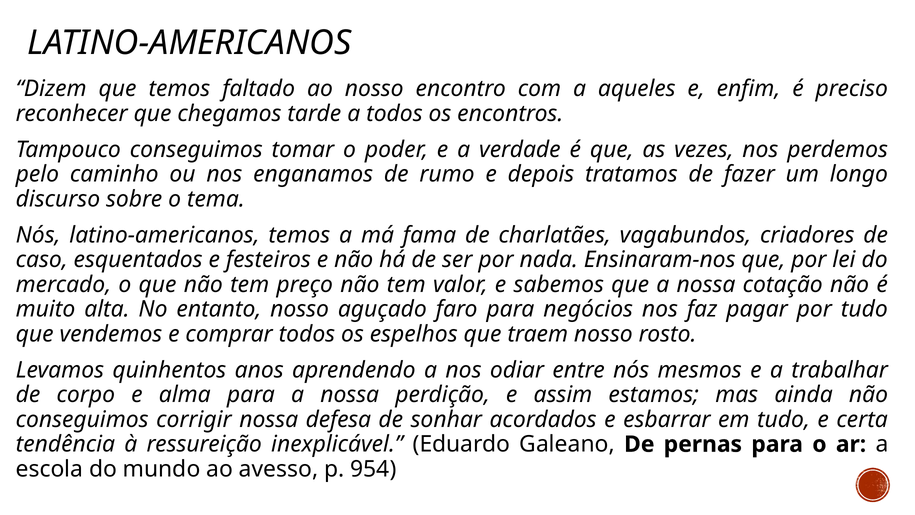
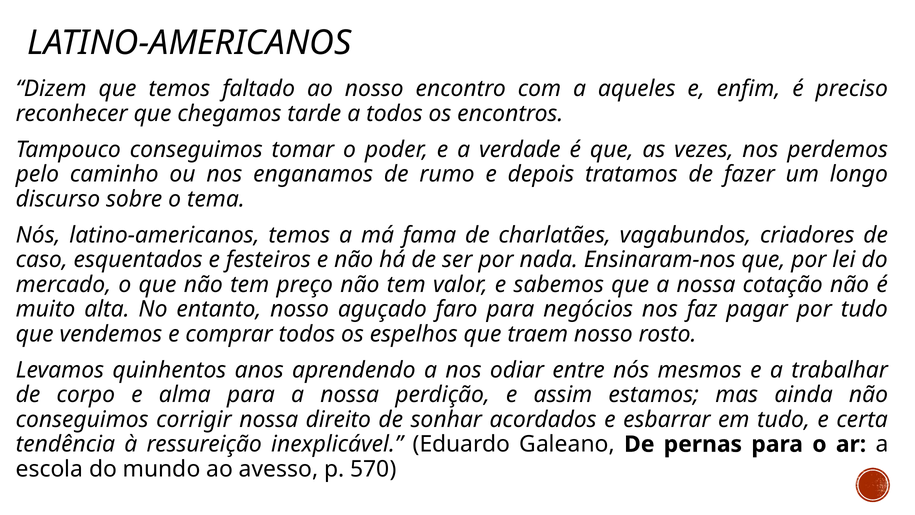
defesa: defesa -> direito
954: 954 -> 570
